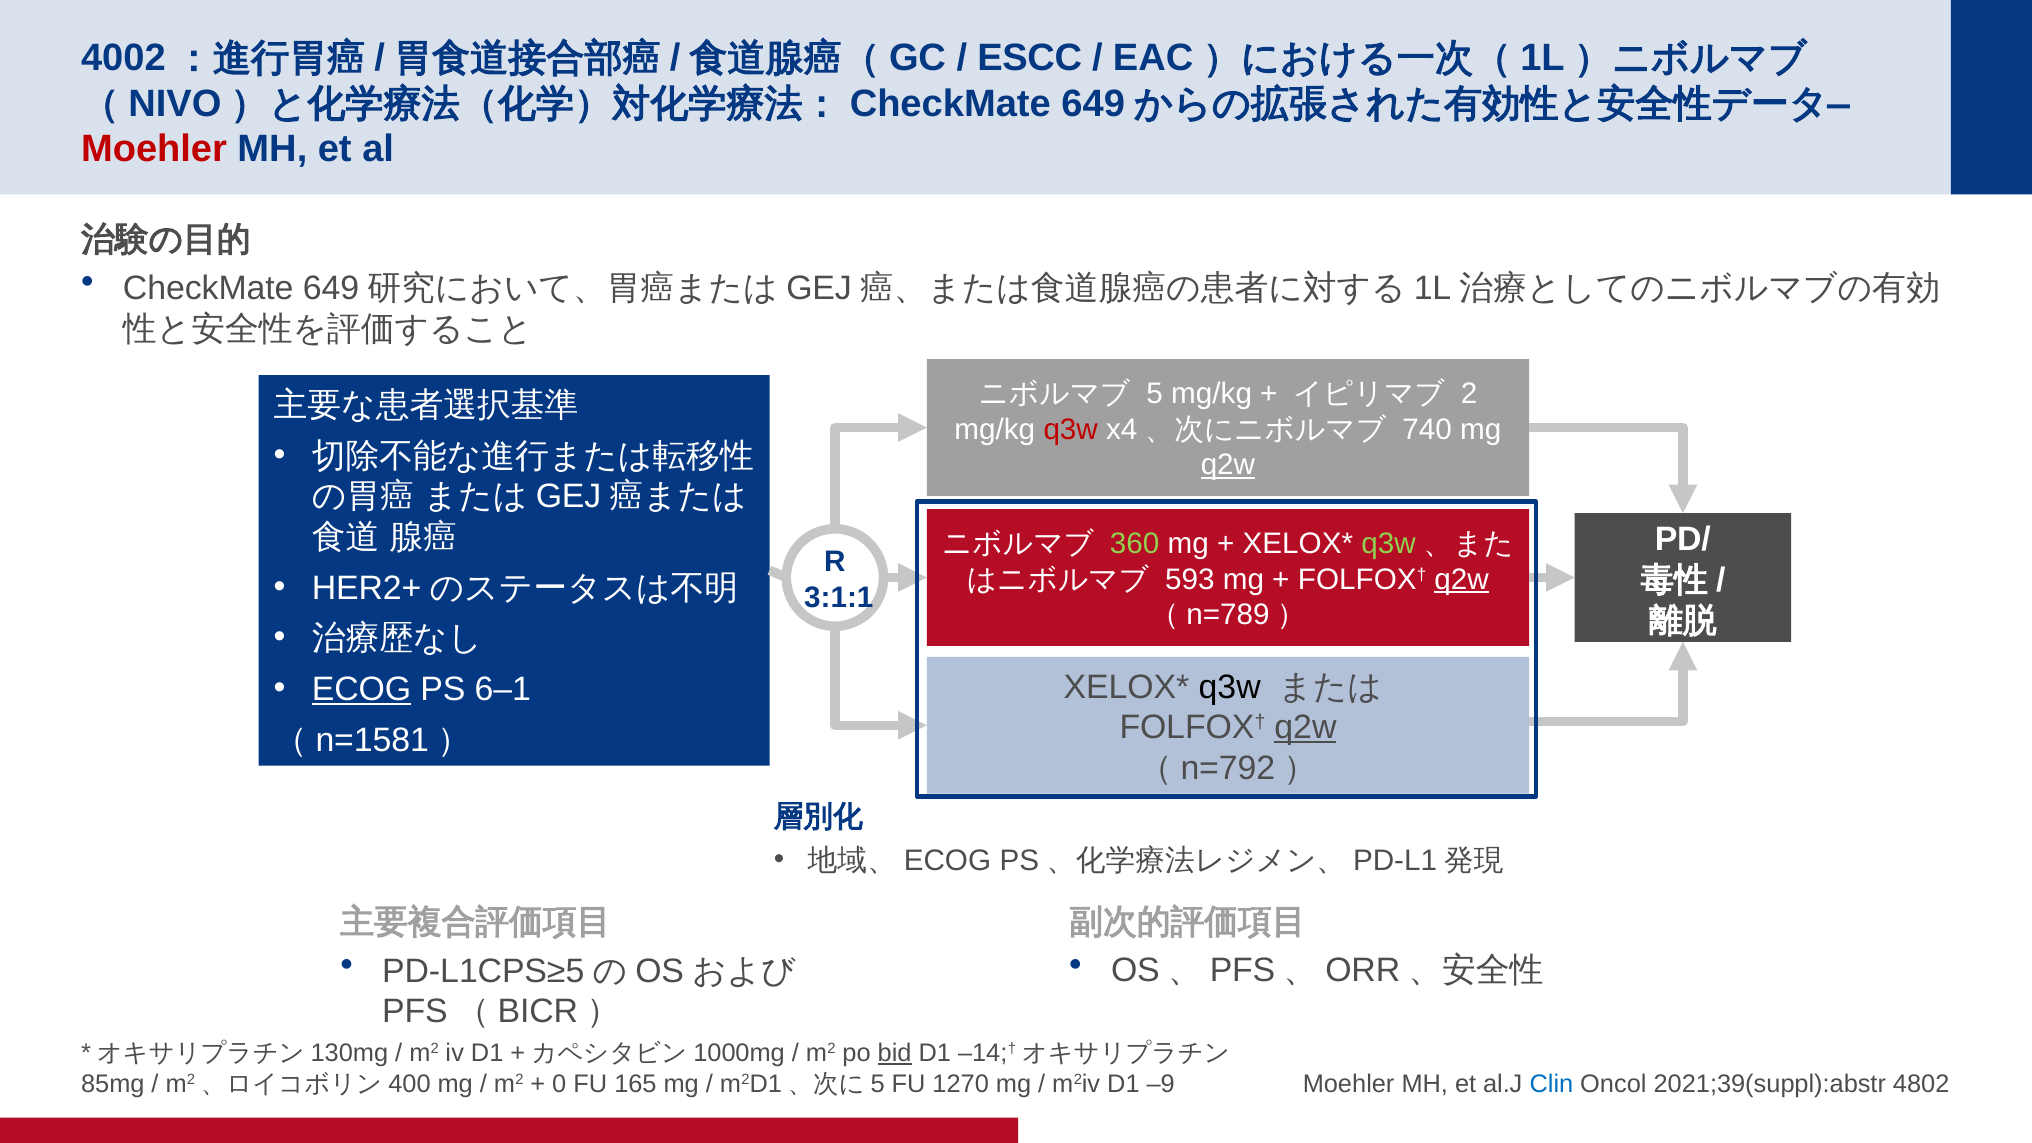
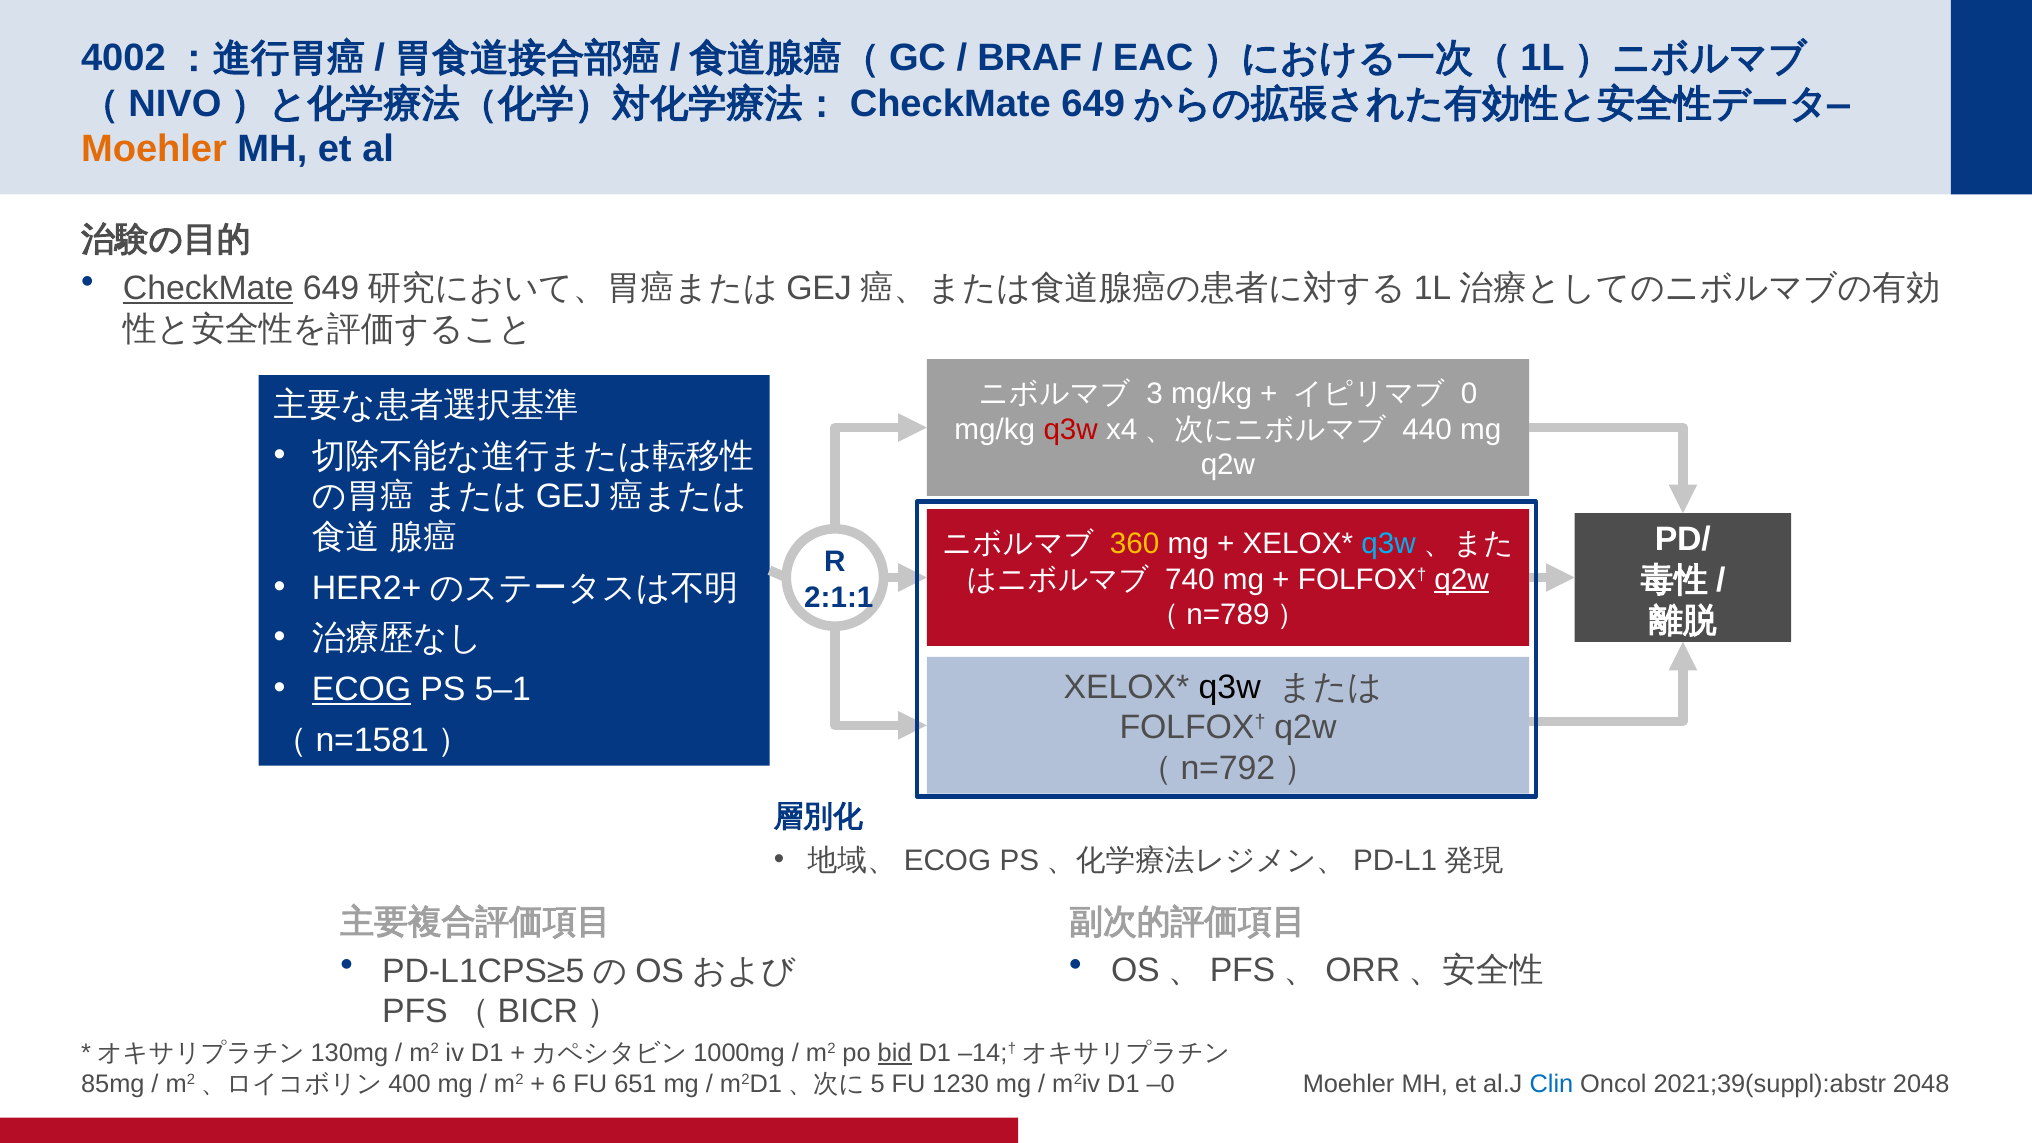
ESCC: ESCC -> BRAF
Moehler at (154, 149) colour: red -> orange
CheckMate underline: none -> present
5: 5 -> 3
2: 2 -> 0
740: 740 -> 440
q2w at (1228, 465) underline: present -> none
360 colour: light green -> yellow
q3w at (1389, 544) colour: light green -> light blue
593: 593 -> 740
3:1:1: 3:1:1 -> 2:1:1
6–1: 6–1 -> 5–1
q2w at (1305, 728) underline: present -> none
0: 0 -> 6
165: 165 -> 651
1270: 1270 -> 1230
–9: –9 -> –0
4802: 4802 -> 2048
